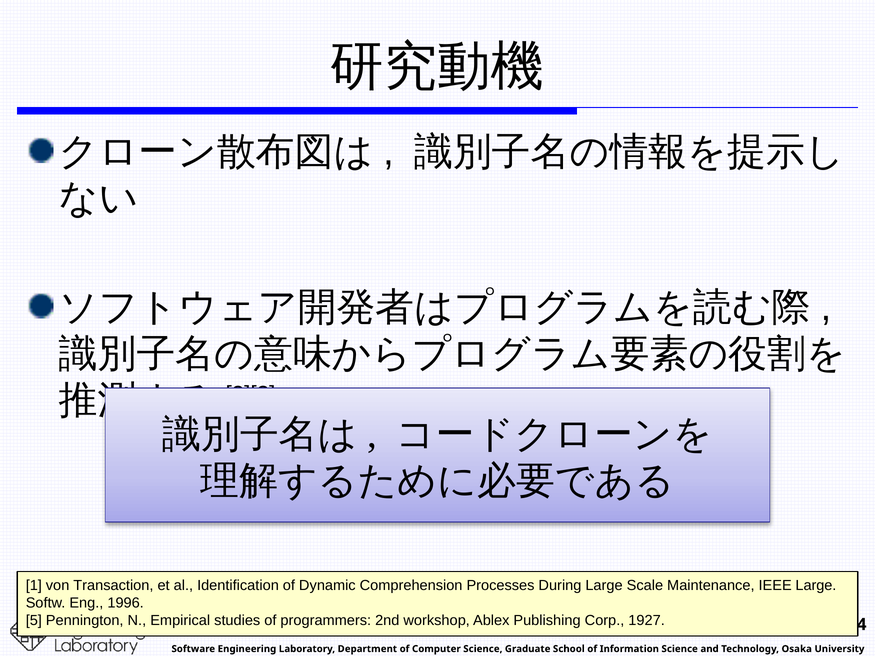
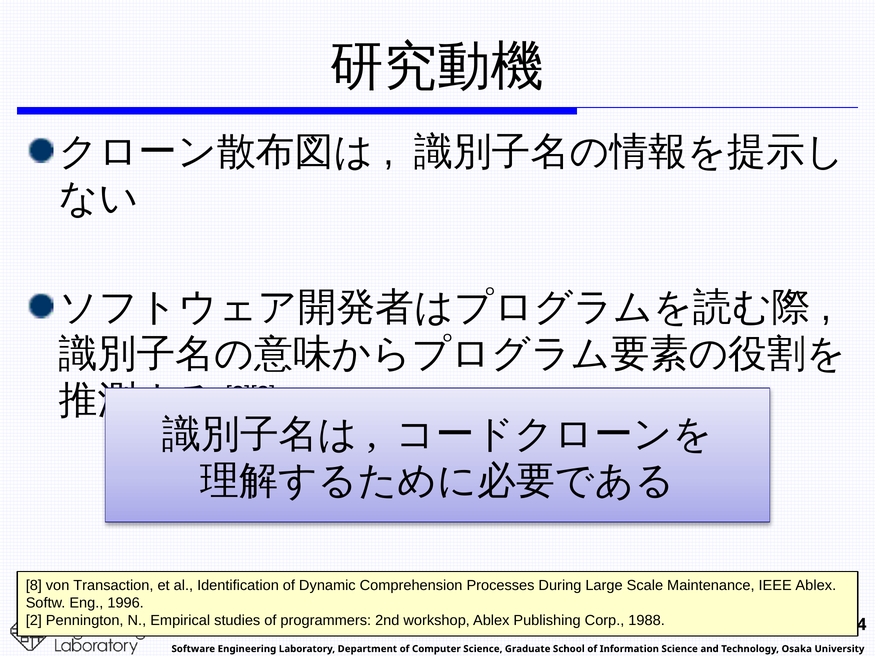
1: 1 -> 8
IEEE Large: Large -> Ablex
5: 5 -> 2
1927: 1927 -> 1988
